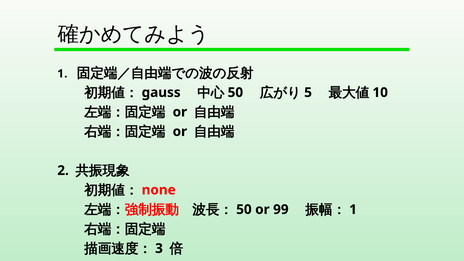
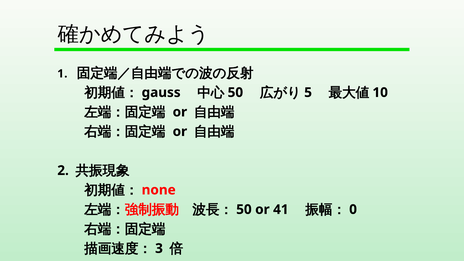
99: 99 -> 41
1 at (353, 209): 1 -> 0
